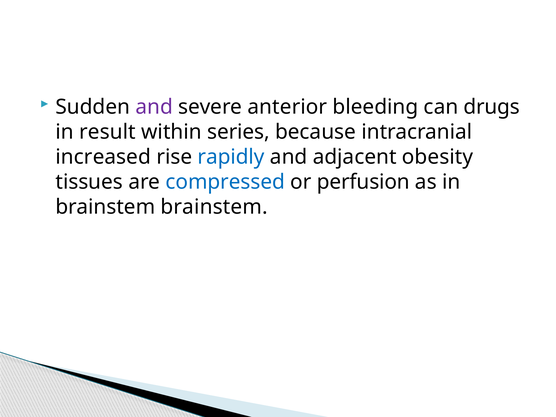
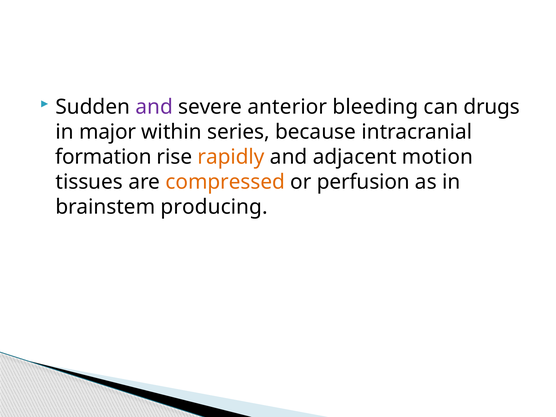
result: result -> major
increased: increased -> formation
rapidly colour: blue -> orange
obesity: obesity -> motion
compressed colour: blue -> orange
brainstem brainstem: brainstem -> producing
